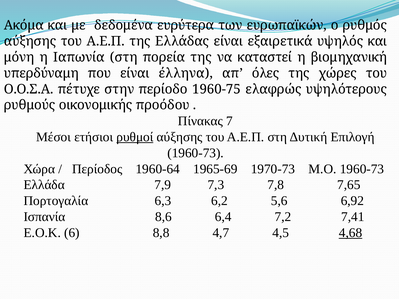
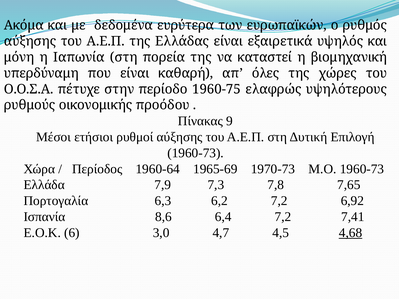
έλληνα: έλληνα -> καθαρή
7: 7 -> 9
ρυθμοί underline: present -> none
6,2 5,6: 5,6 -> 7,2
8,8: 8,8 -> 3,0
